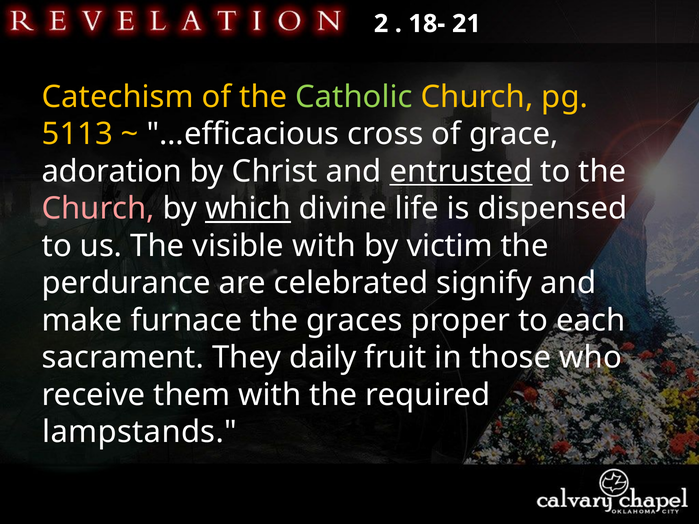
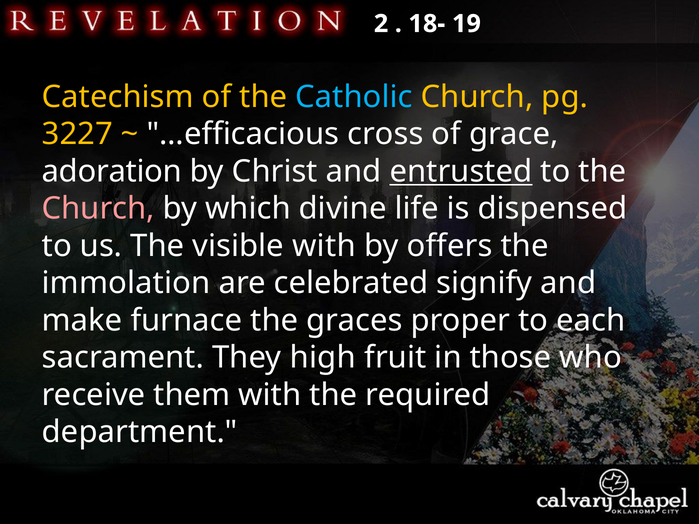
21: 21 -> 19
Catholic colour: light green -> light blue
5113: 5113 -> 3227
which underline: present -> none
victim: victim -> offers
perdurance: perdurance -> immolation
daily: daily -> high
lampstands: lampstands -> department
